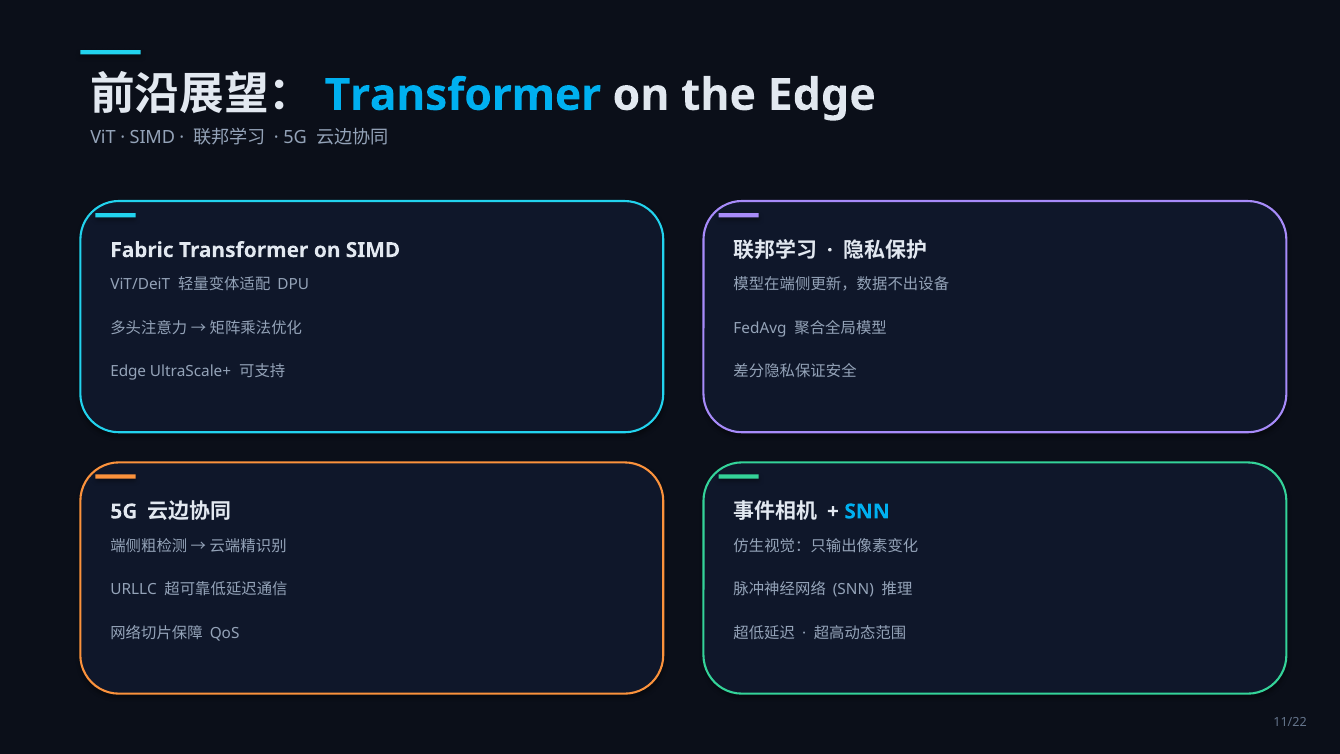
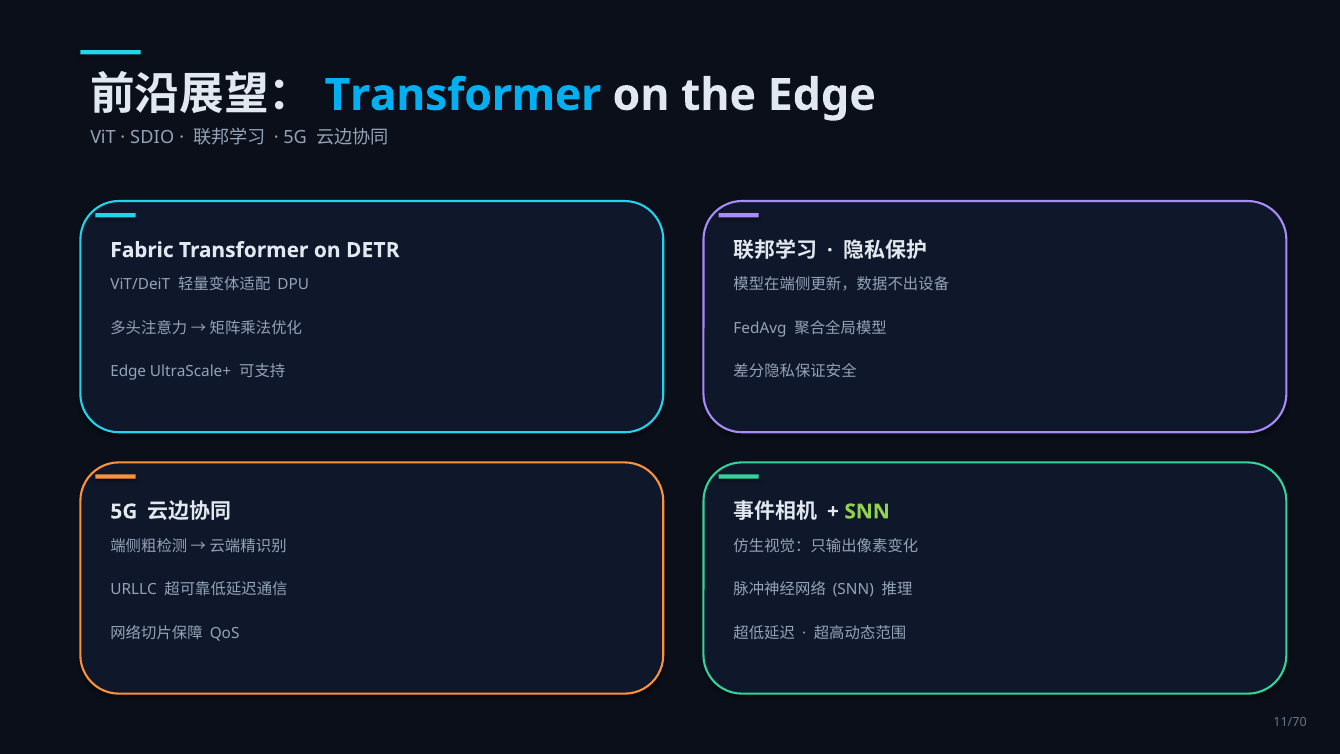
SIMD at (152, 138): SIMD -> SDIO
on SIMD: SIMD -> DETR
SNN at (867, 511) colour: light blue -> light green
11/22: 11/22 -> 11/70
